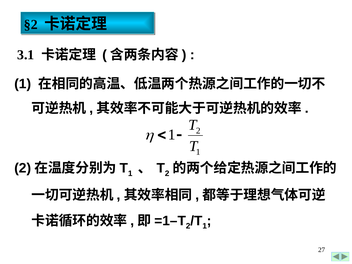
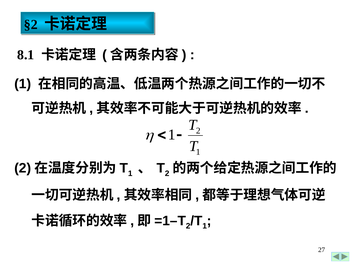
3.1: 3.1 -> 8.1
